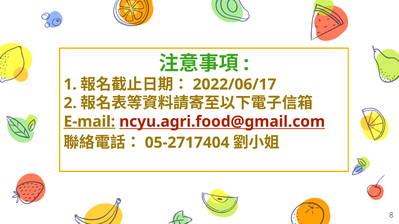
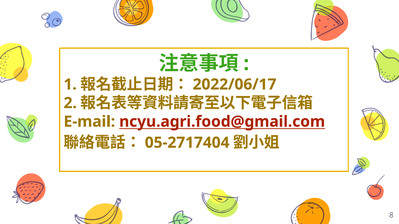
E-mail underline: present -> none
